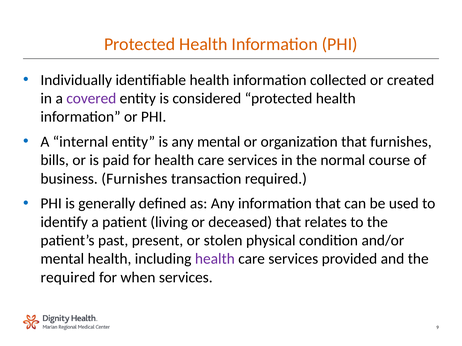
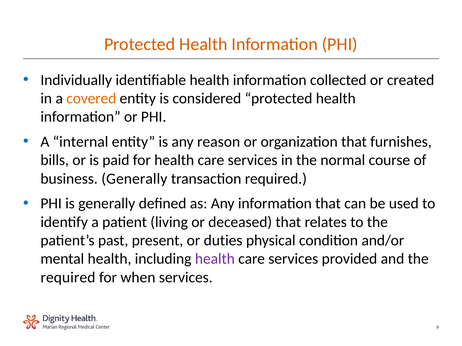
covered colour: purple -> orange
any mental: mental -> reason
business Furnishes: Furnishes -> Generally
stolen: stolen -> duties
